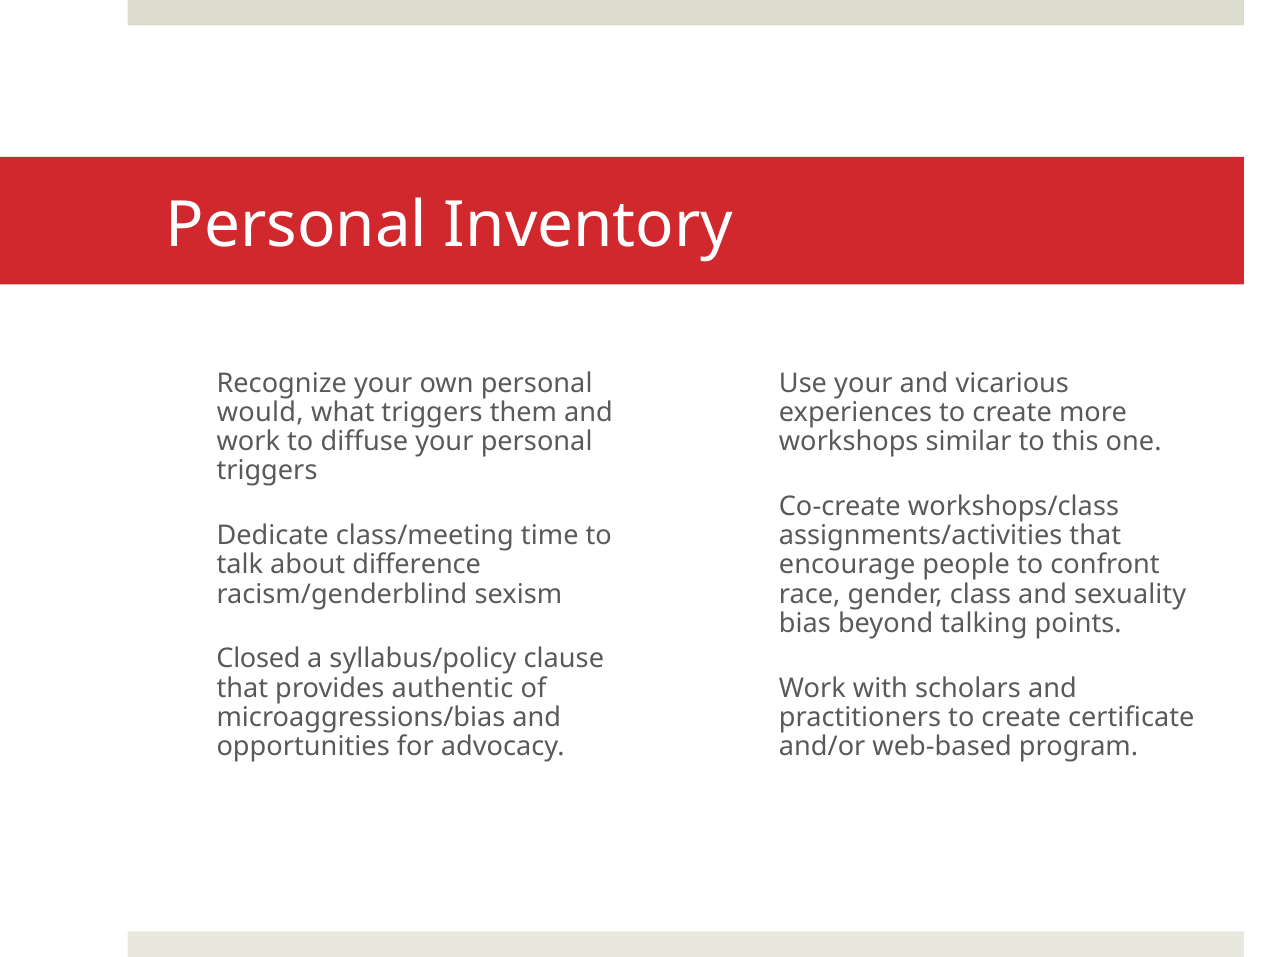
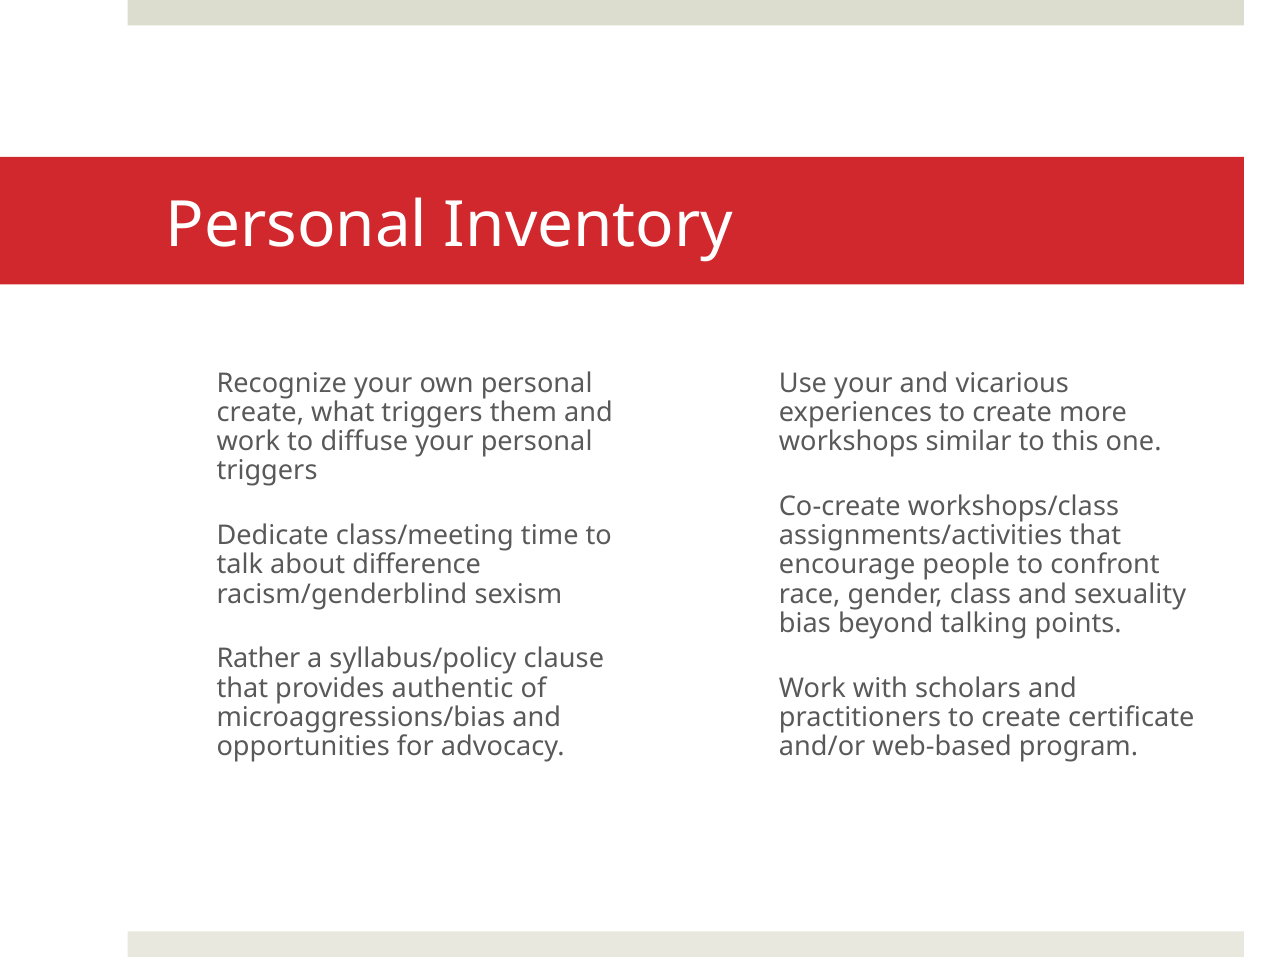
would at (260, 412): would -> create
Closed: Closed -> Rather
